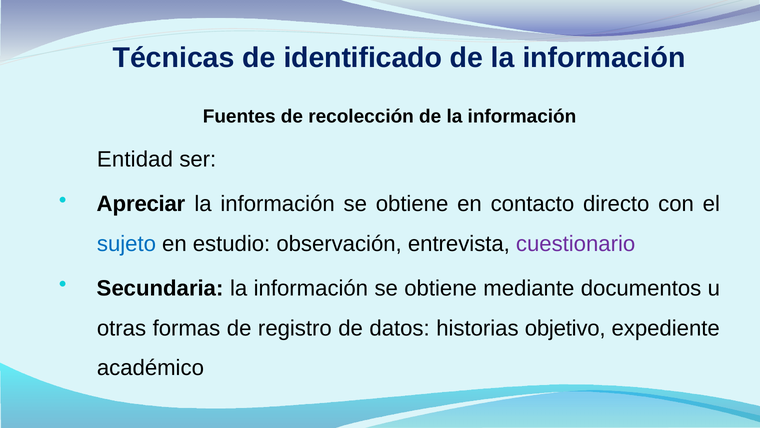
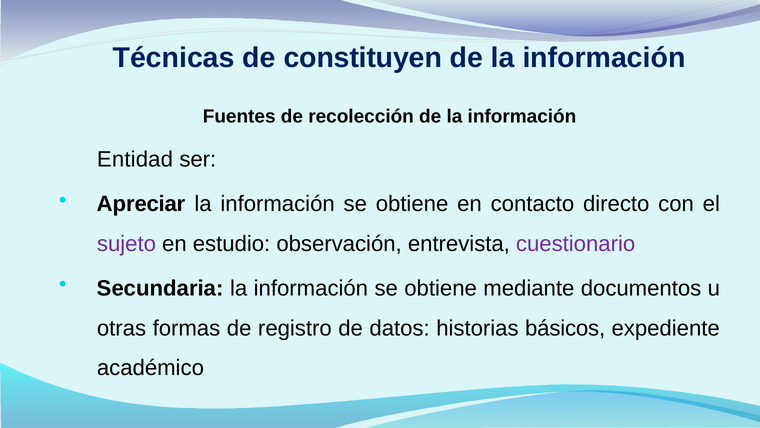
identificado: identificado -> constituyen
sujeto colour: blue -> purple
objetivo: objetivo -> básicos
